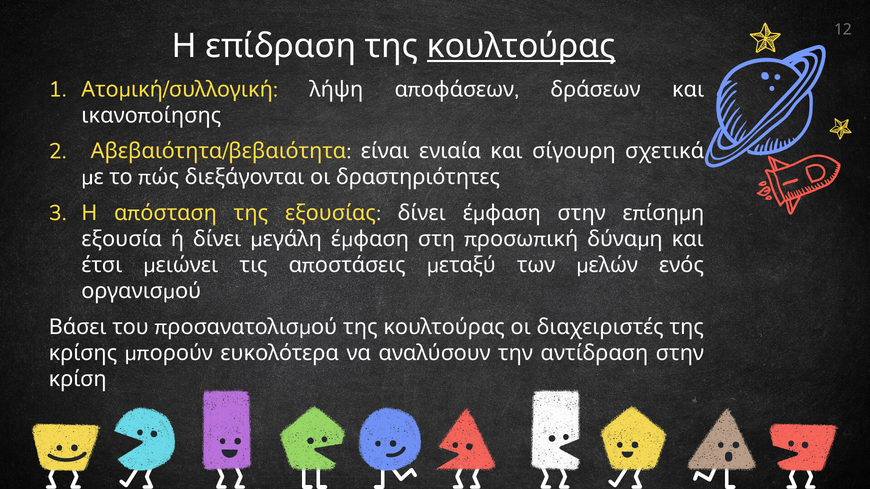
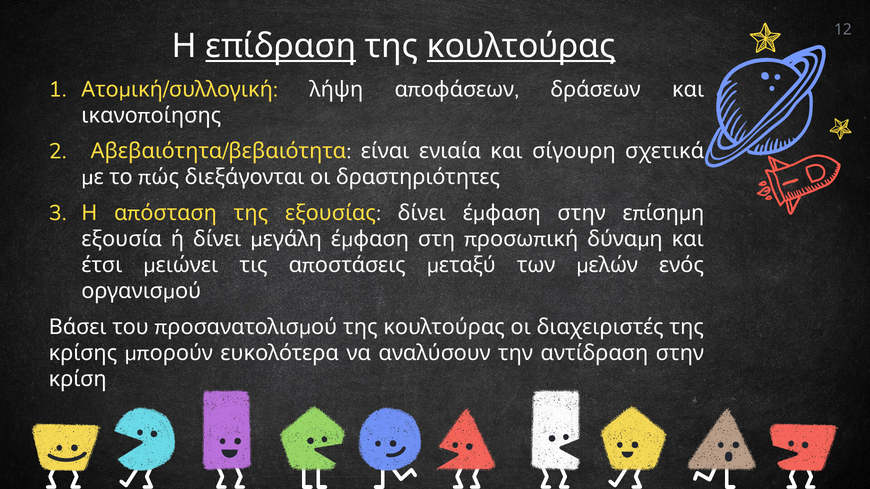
επίδραση underline: none -> present
